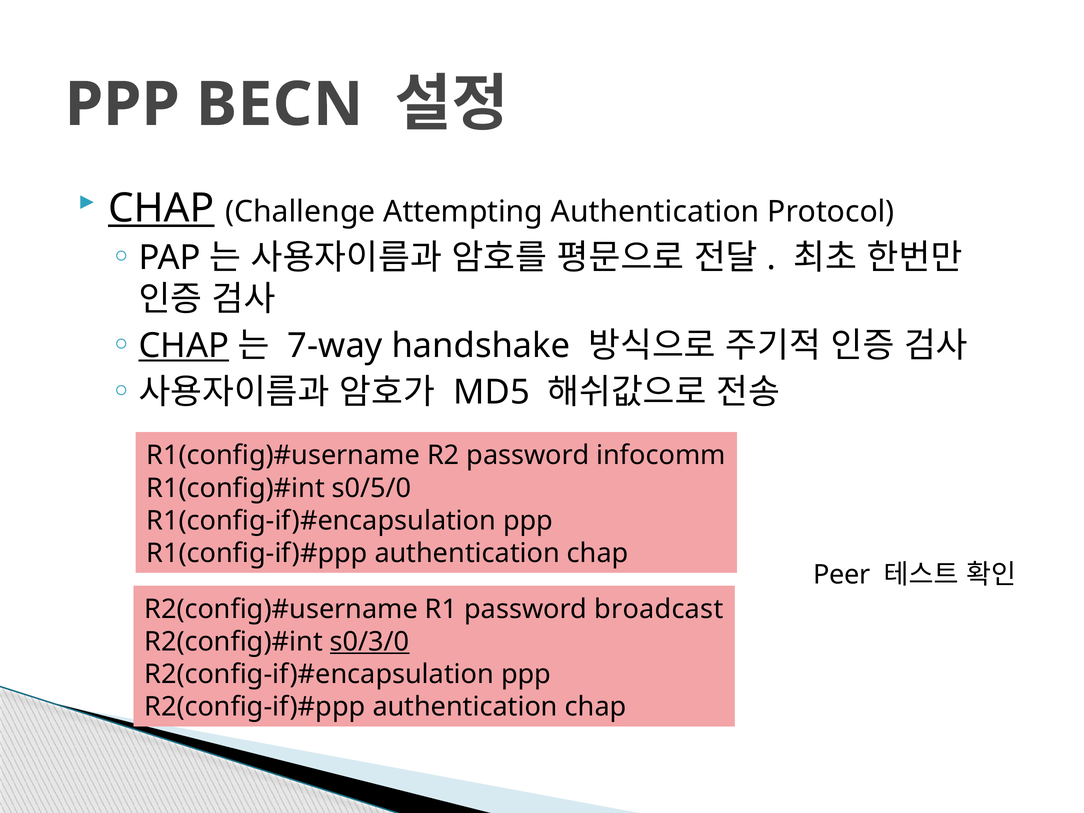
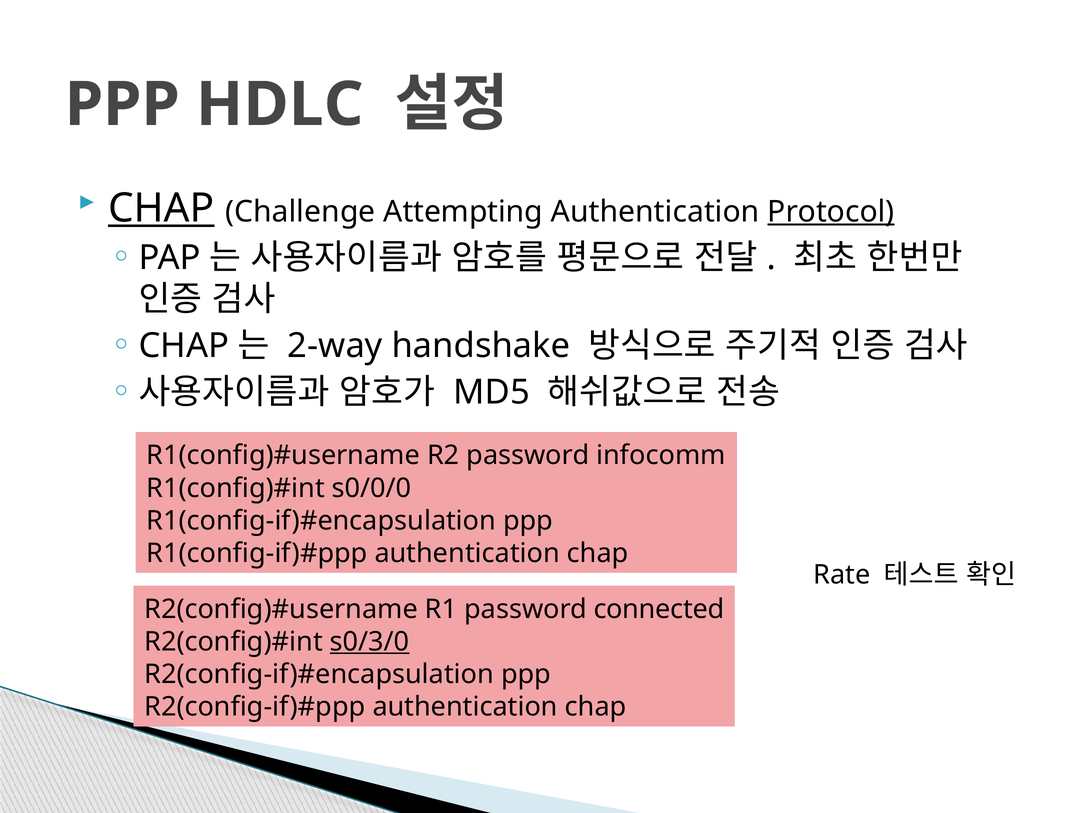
BECN: BECN -> HDLC
Protocol underline: none -> present
CHAP at (184, 346) underline: present -> none
7-way: 7-way -> 2-way
s0/5/0: s0/5/0 -> s0/0/0
Peer: Peer -> Rate
broadcast: broadcast -> connected
